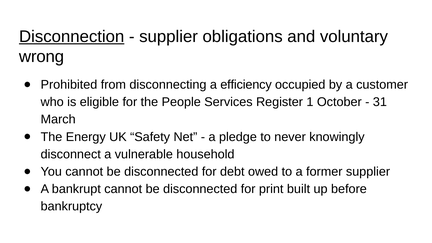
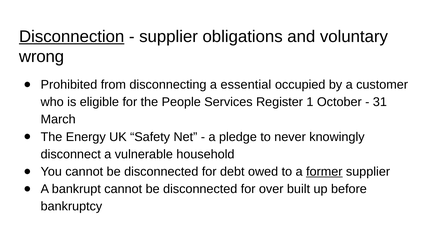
efficiency: efficiency -> essential
former underline: none -> present
print: print -> over
